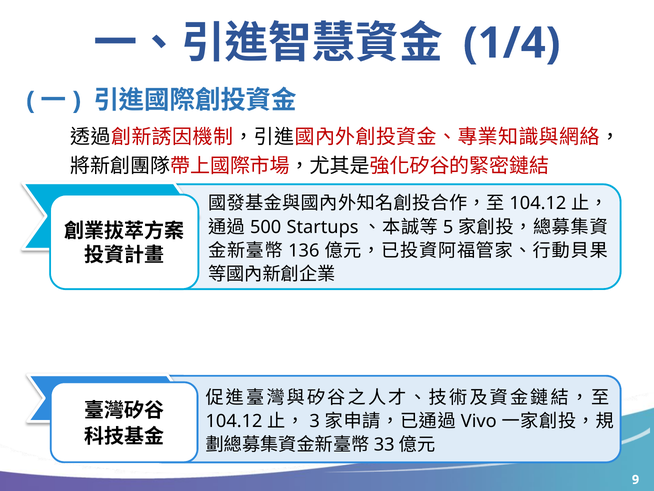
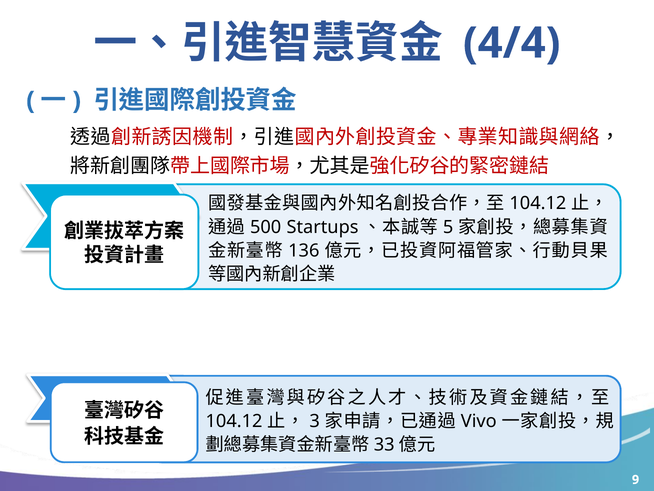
1/4: 1/4 -> 4/4
